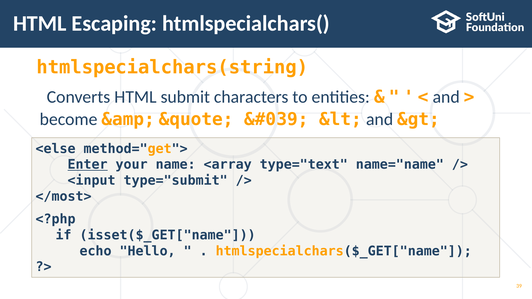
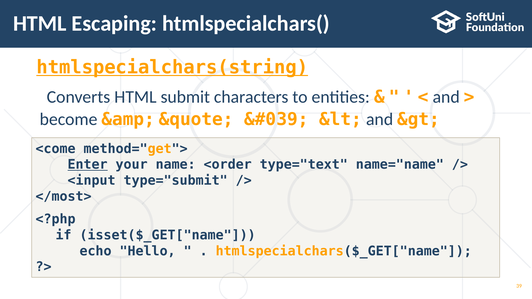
htmlspecialchars(string underline: none -> present
<else: <else -> <come
<array: <array -> <order
